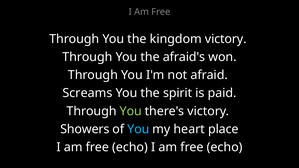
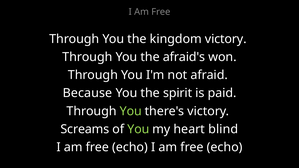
Screams: Screams -> Because
Showers: Showers -> Screams
You at (138, 129) colour: light blue -> light green
place: place -> blind
